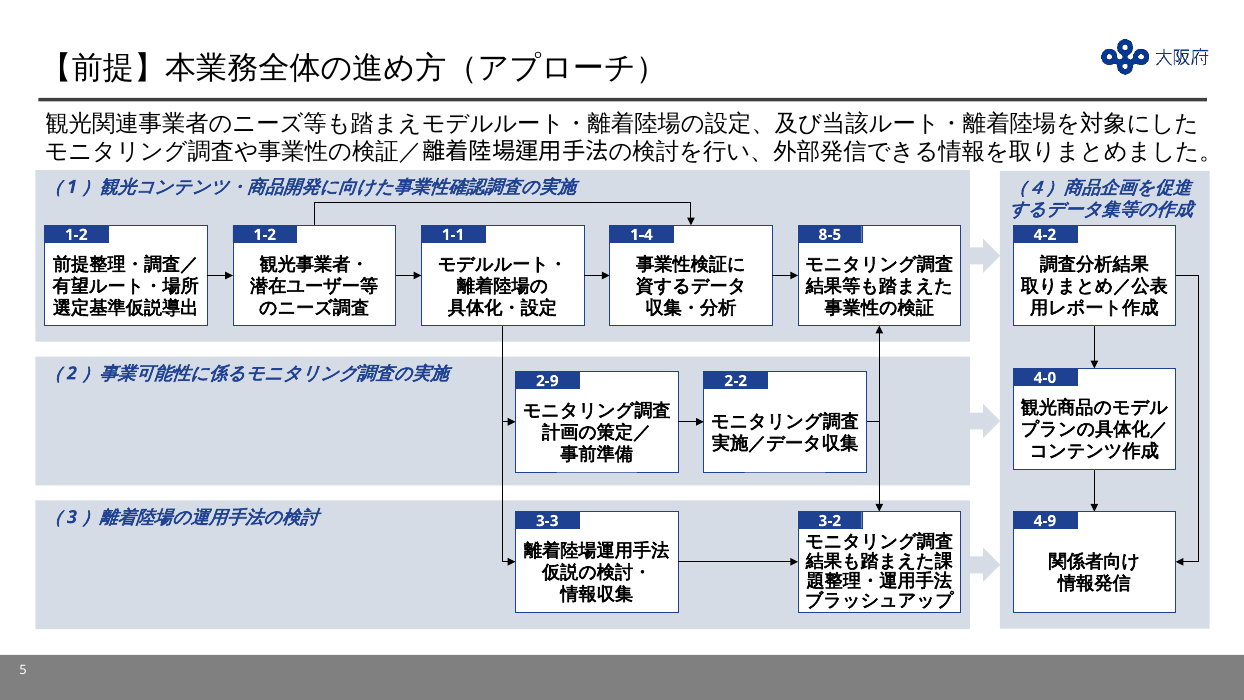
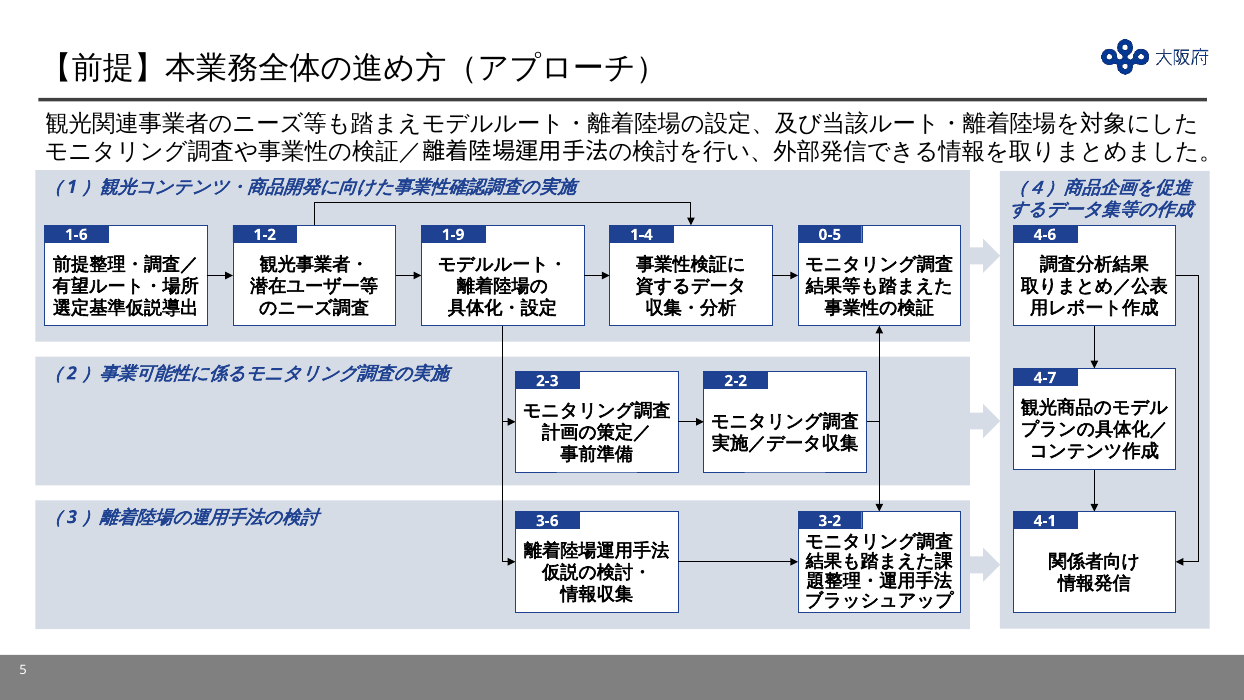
1-2 at (76, 235): 1-2 -> 1-6
1-1: 1-1 -> 1-9
8-5: 8-5 -> 0-5
4-2: 4-2 -> 4-6
4-0: 4-0 -> 4-7
2-9: 2-9 -> 2-3
3-3: 3-3 -> 3-6
4-9: 4-9 -> 4-1
